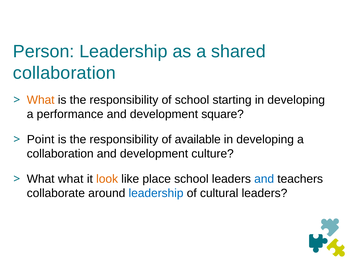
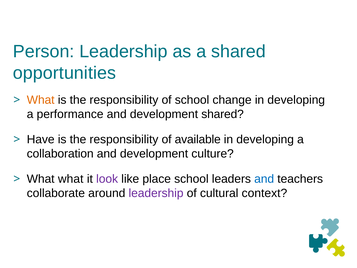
collaboration at (64, 73): collaboration -> opportunities
starting: starting -> change
development square: square -> shared
Point: Point -> Have
look colour: orange -> purple
leadership at (156, 193) colour: blue -> purple
cultural leaders: leaders -> context
